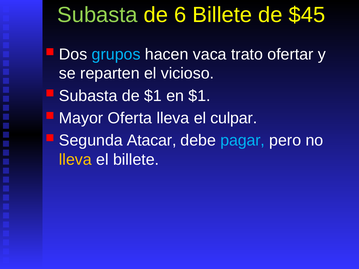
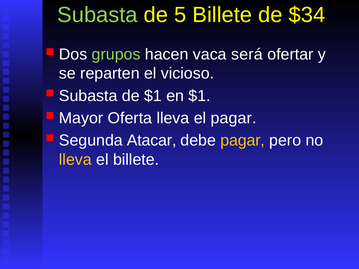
6: 6 -> 5
$45: $45 -> $34
grupos colour: light blue -> light green
trato: trato -> será
el culpar: culpar -> pagar
pagar at (243, 141) colour: light blue -> yellow
